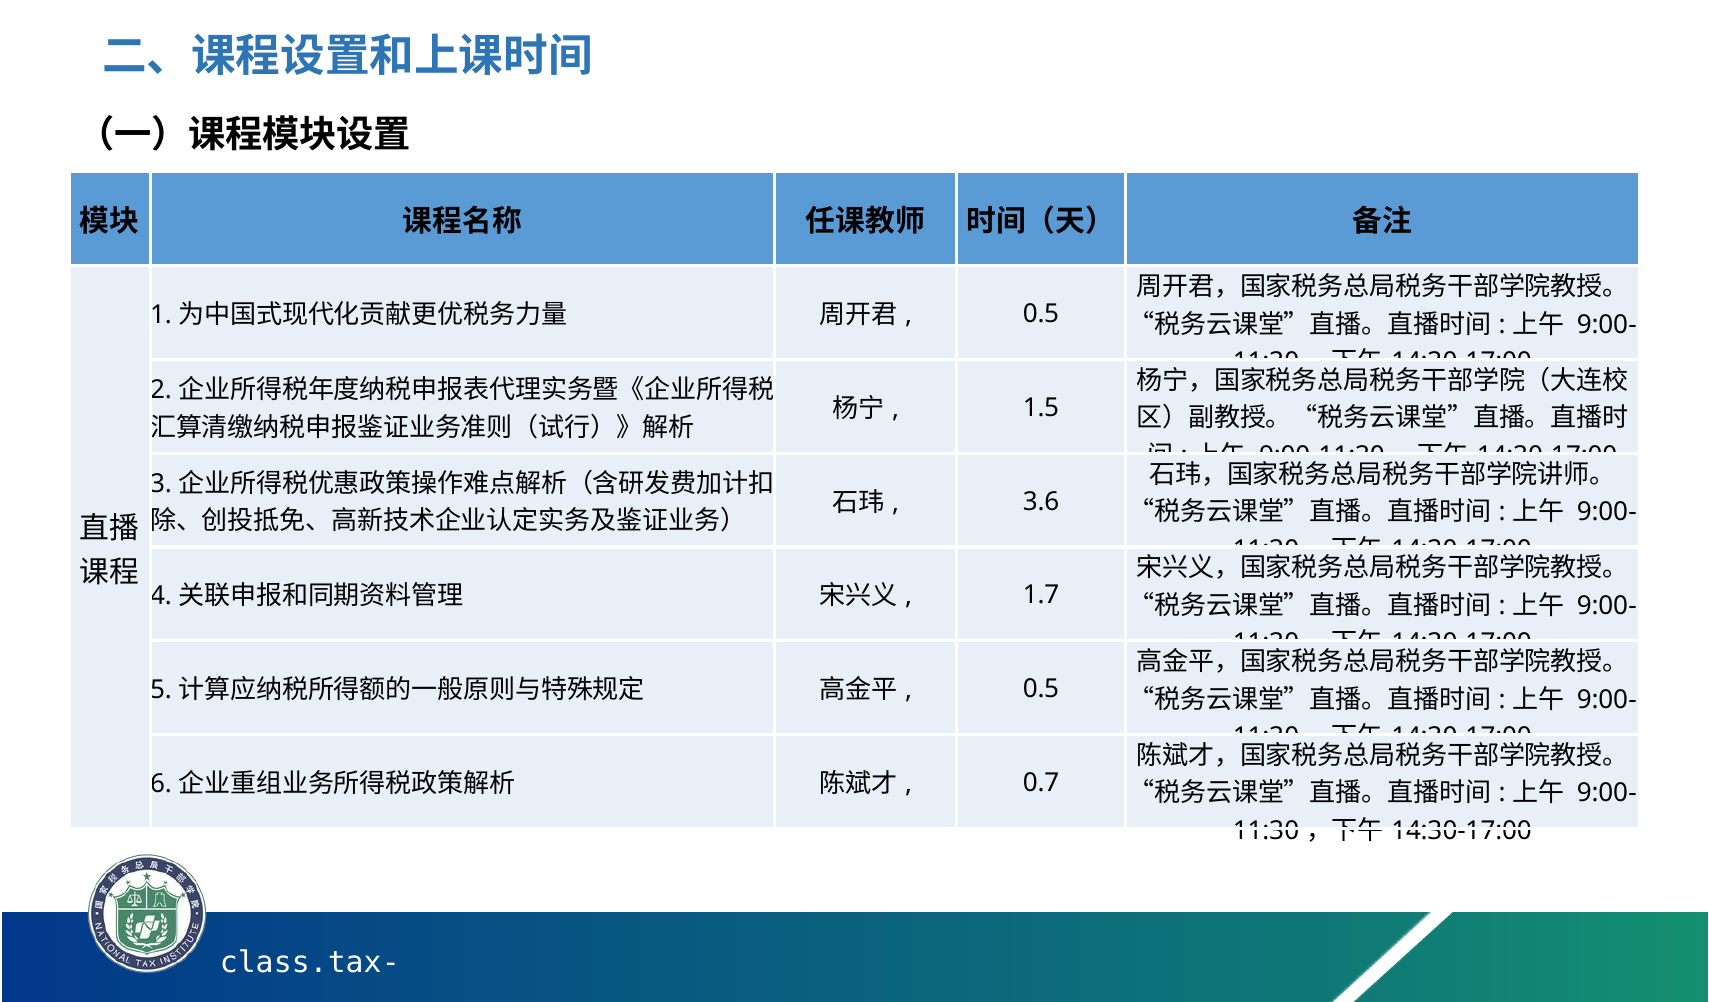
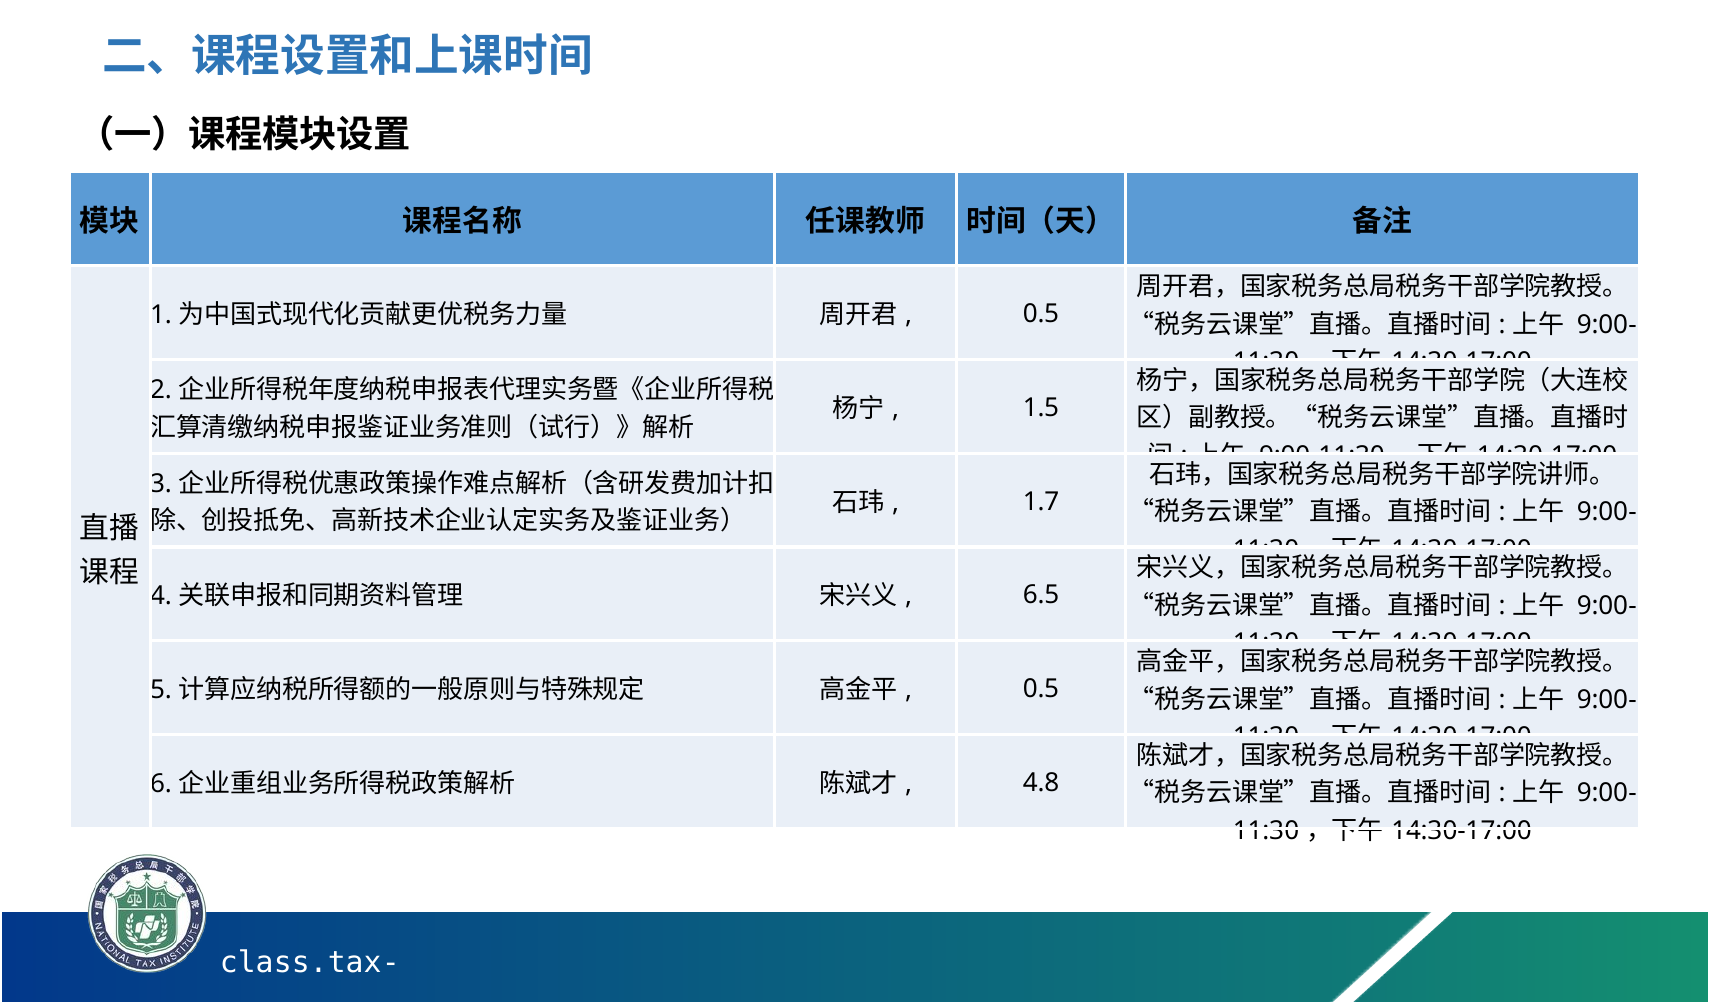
3.6: 3.6 -> 1.7
1.7: 1.7 -> 6.5
0.7: 0.7 -> 4.8
